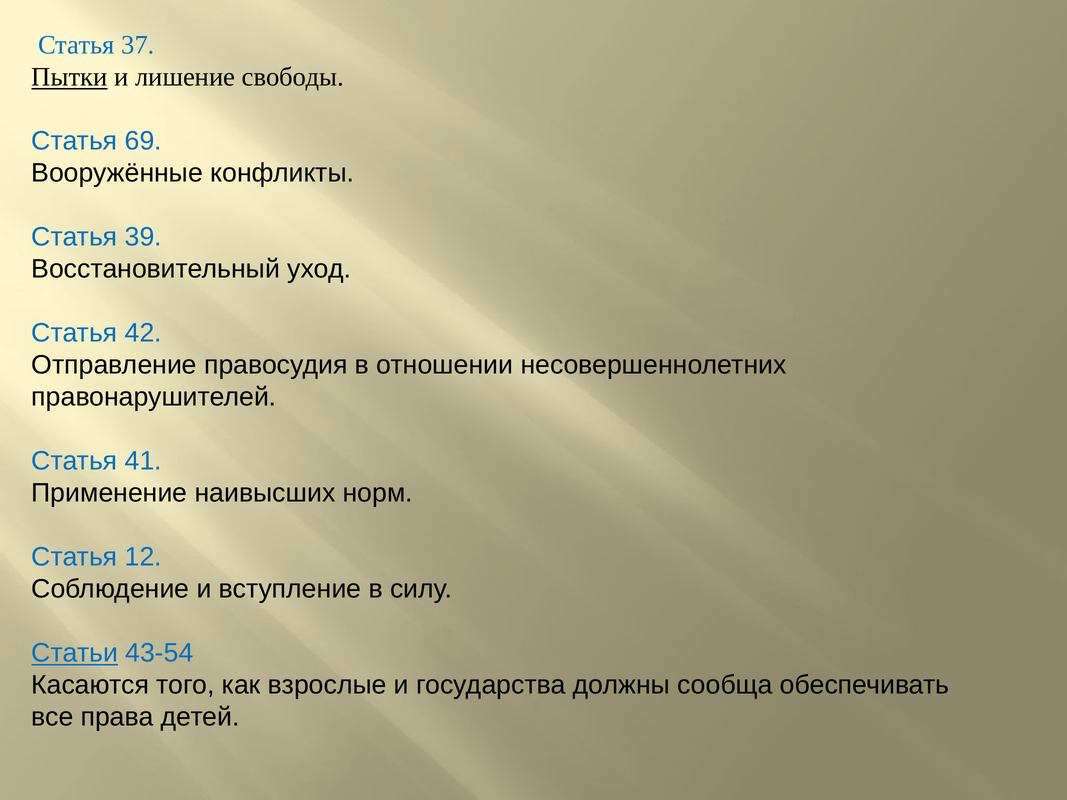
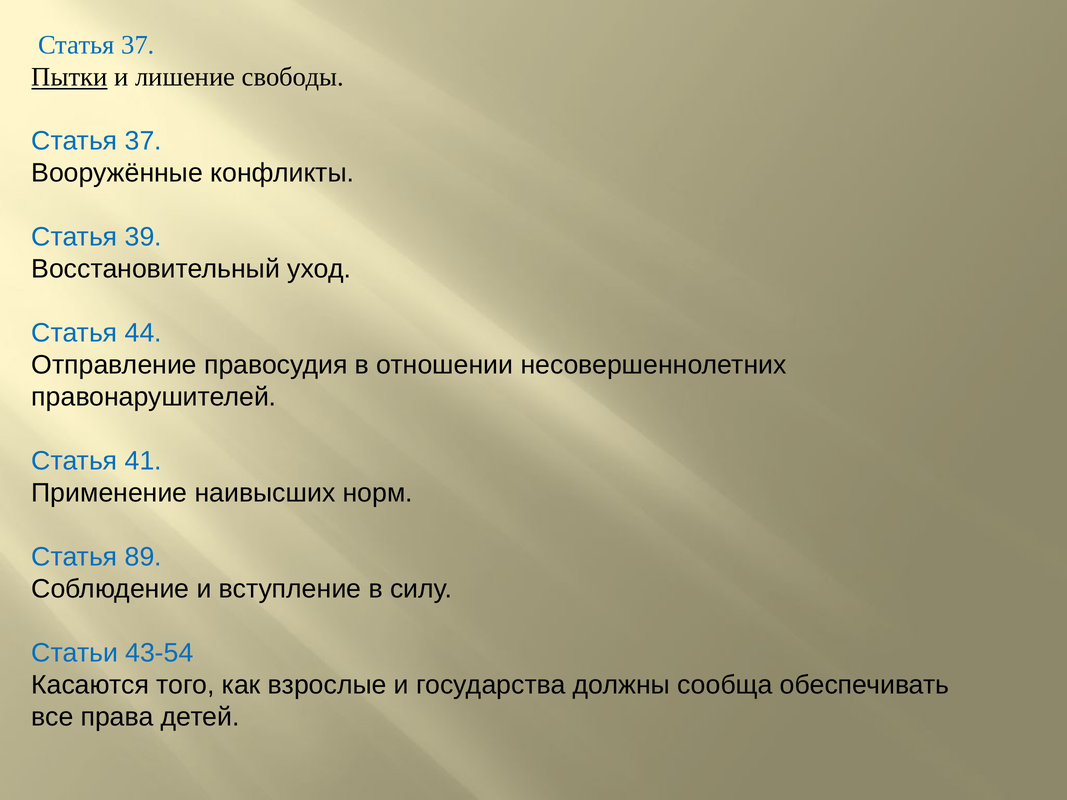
69 at (143, 141): 69 -> 37
42: 42 -> 44
12: 12 -> 89
Статьи underline: present -> none
